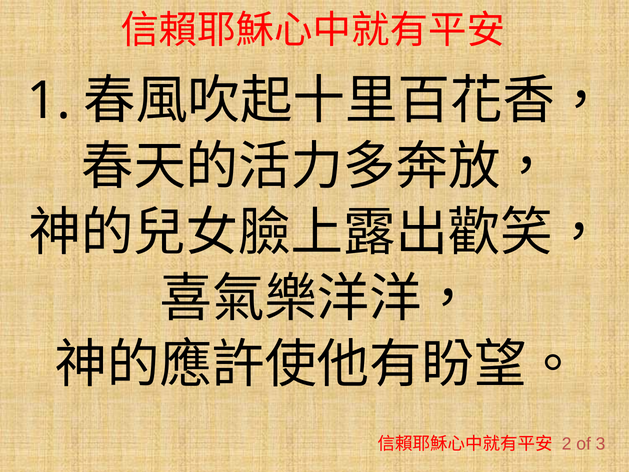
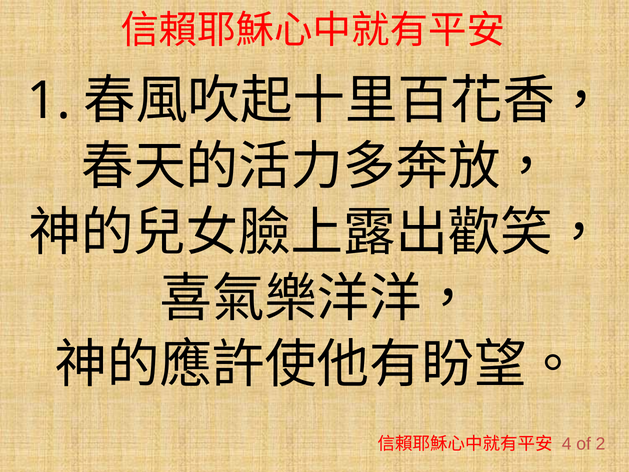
2: 2 -> 4
3: 3 -> 2
